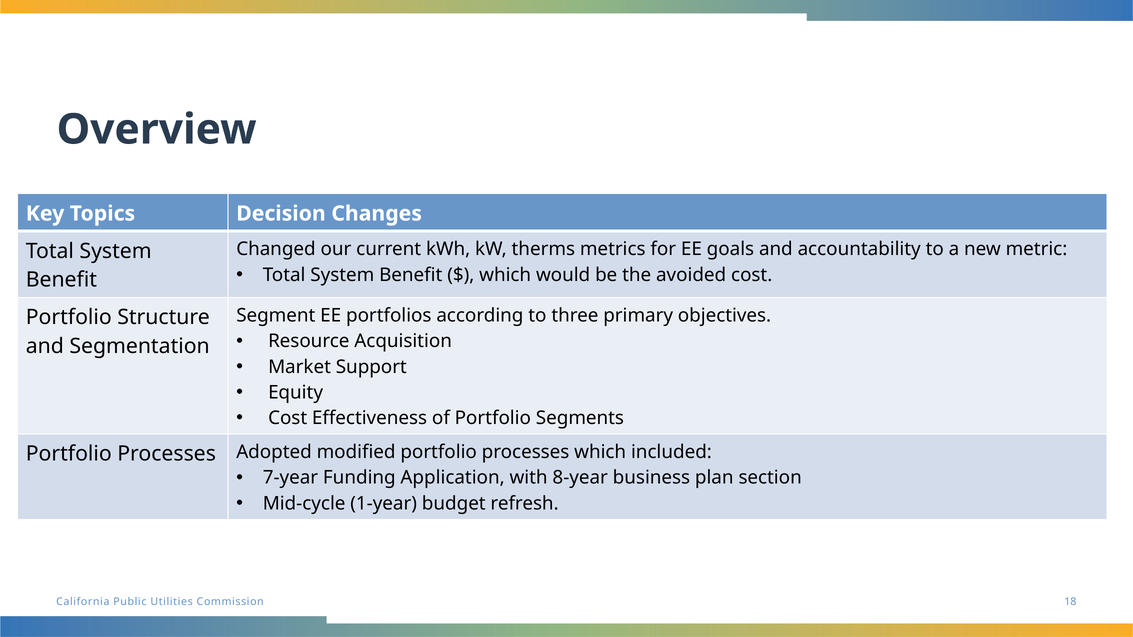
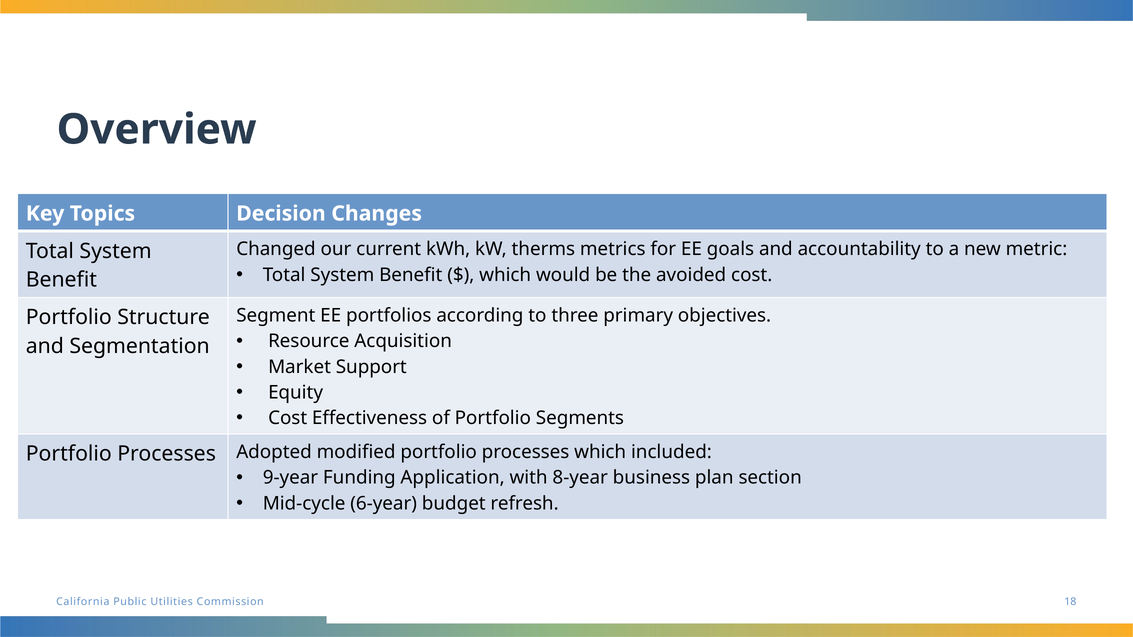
7-year: 7-year -> 9-year
1-year: 1-year -> 6-year
